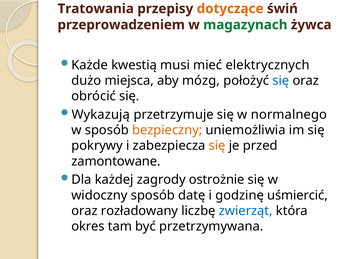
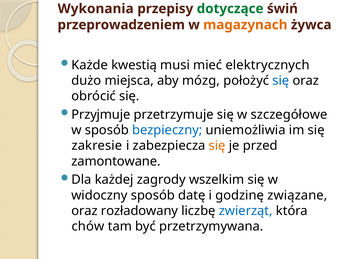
Tratowania: Tratowania -> Wykonania
dotyczące colour: orange -> green
magazynach colour: green -> orange
Wykazują: Wykazują -> Przyjmuje
normalnego: normalnego -> szczegółowe
bezpieczny colour: orange -> blue
pokrywy: pokrywy -> zakresie
ostrożnie: ostrożnie -> wszelkim
uśmiercić: uśmiercić -> związane
okres: okres -> chów
